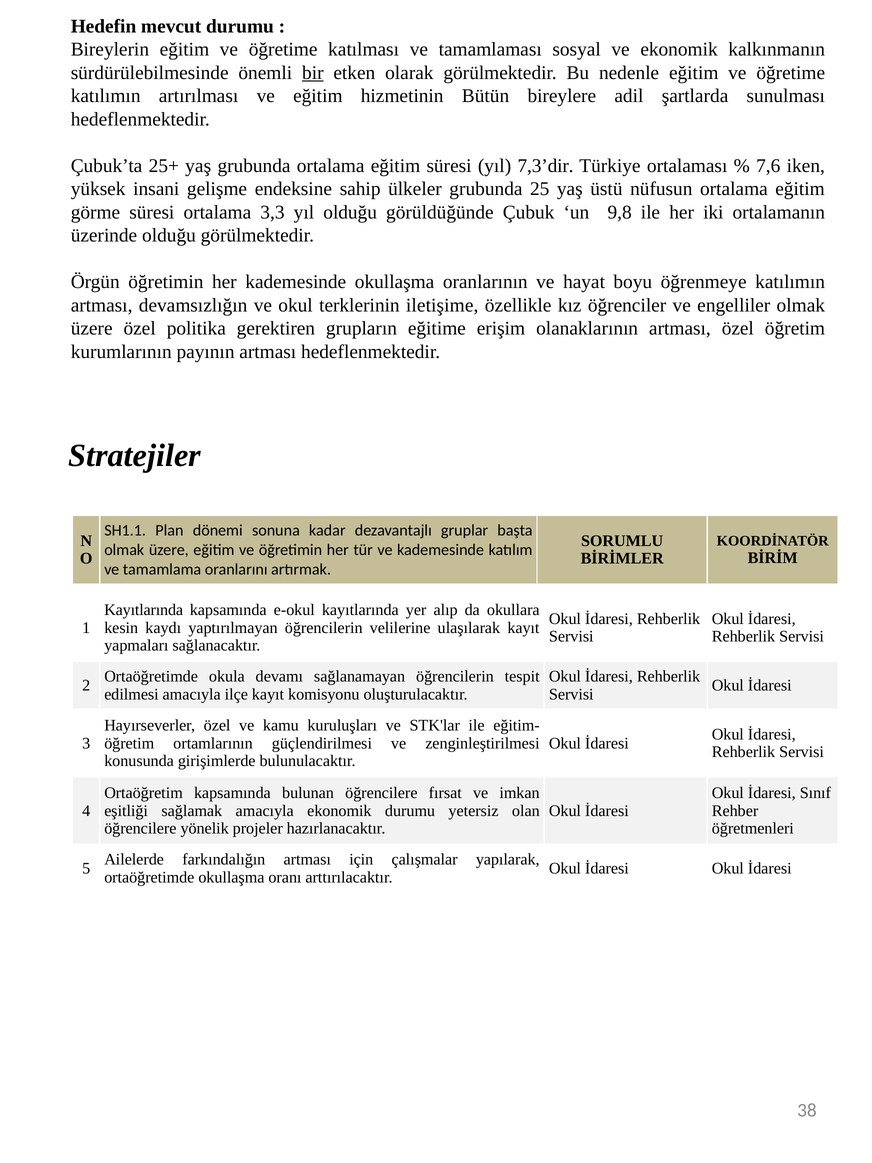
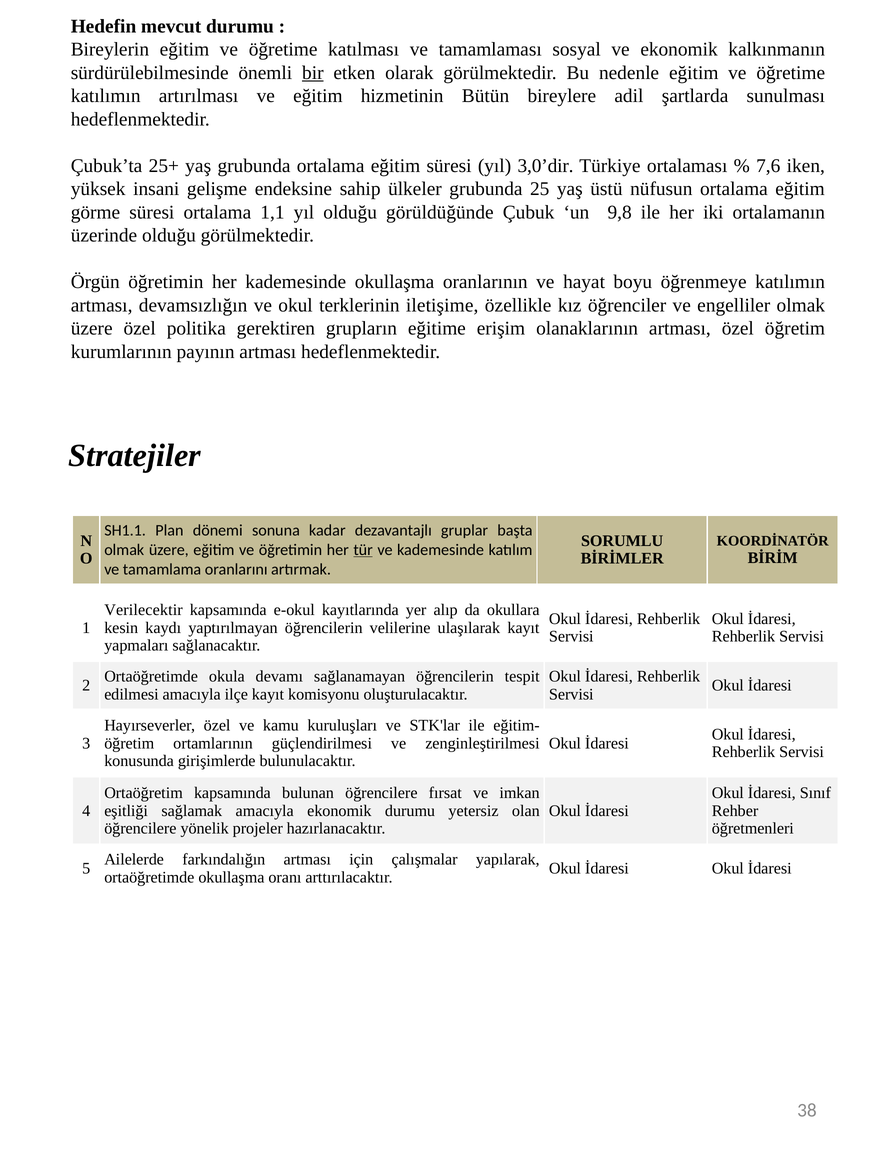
7,3’dir: 7,3’dir -> 3,0’dir
3,3: 3,3 -> 1,1
tür underline: none -> present
Kayıtlarında at (144, 610): Kayıtlarında -> Verilecektir
